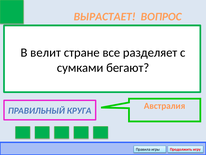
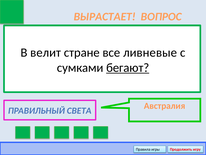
разделяет: разделяет -> ливневые
бегают underline: none -> present
КРУГА: КРУГА -> СВЕТА
